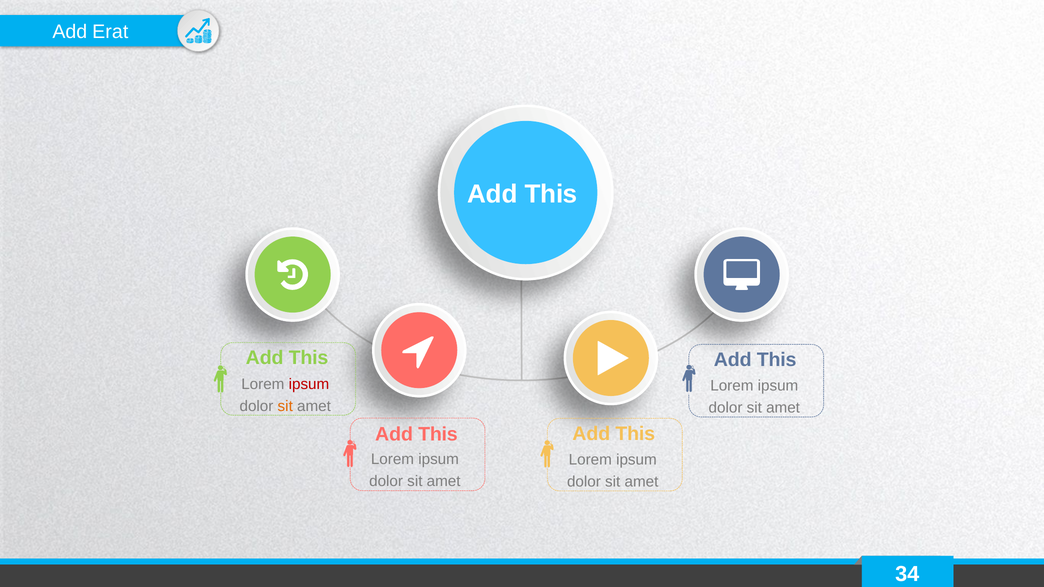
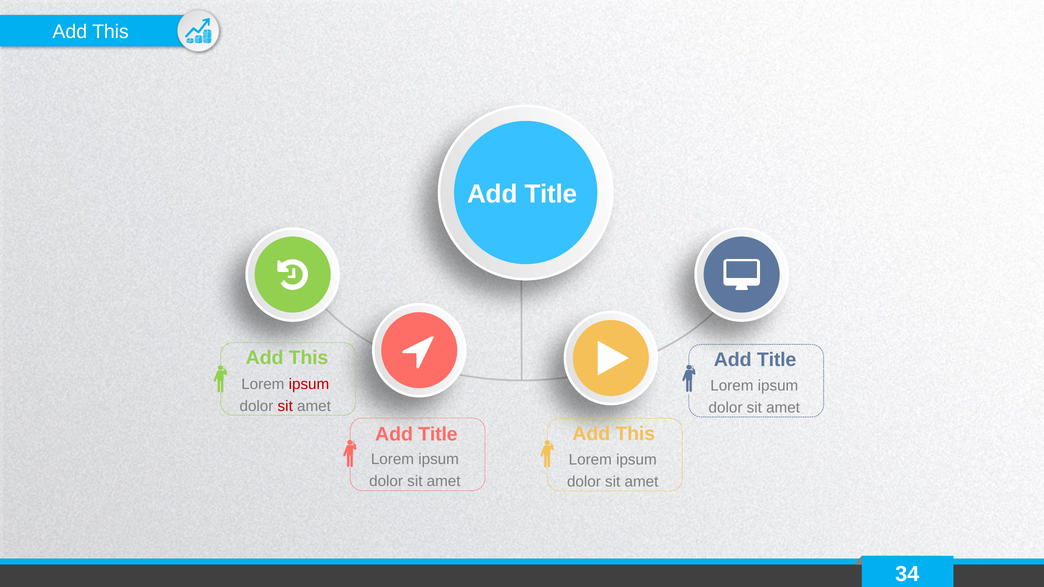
Erat at (110, 32): Erat -> This
This at (551, 194): This -> Title
This at (777, 360): This -> Title
sit at (285, 406) colour: orange -> red
This at (438, 434): This -> Title
